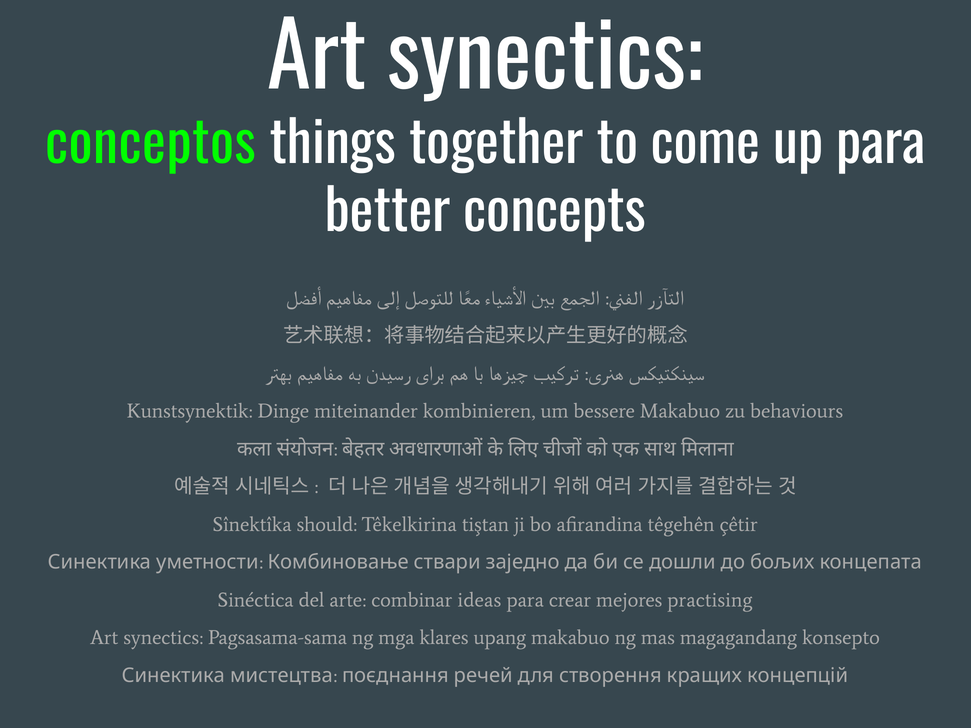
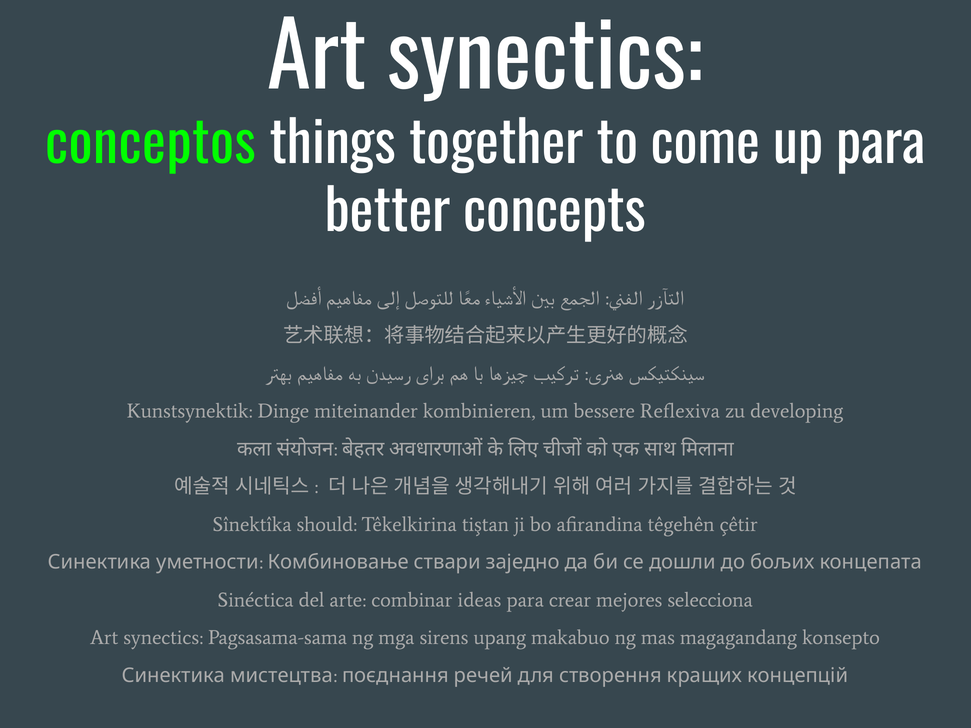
bessere Makabuo: Makabuo -> Reflexiva
behaviours: behaviours -> developing
practising: practising -> selecciona
klares: klares -> sirens
